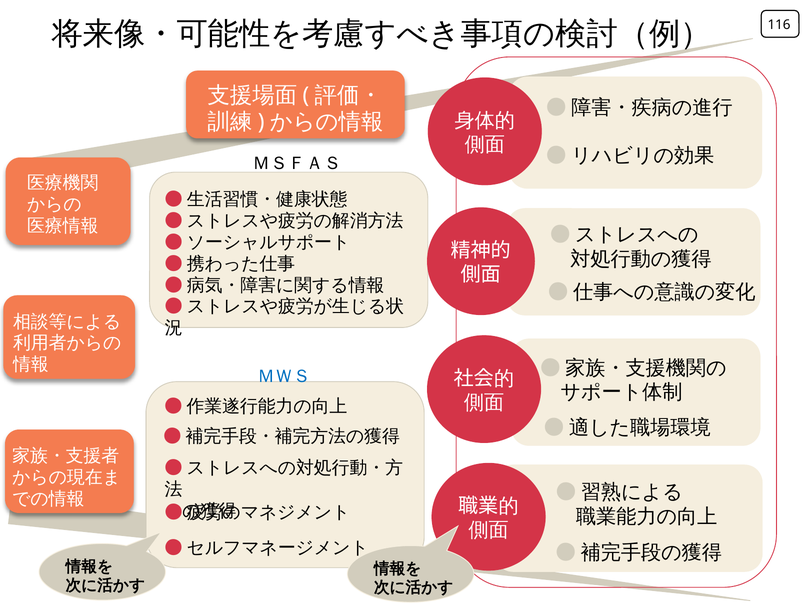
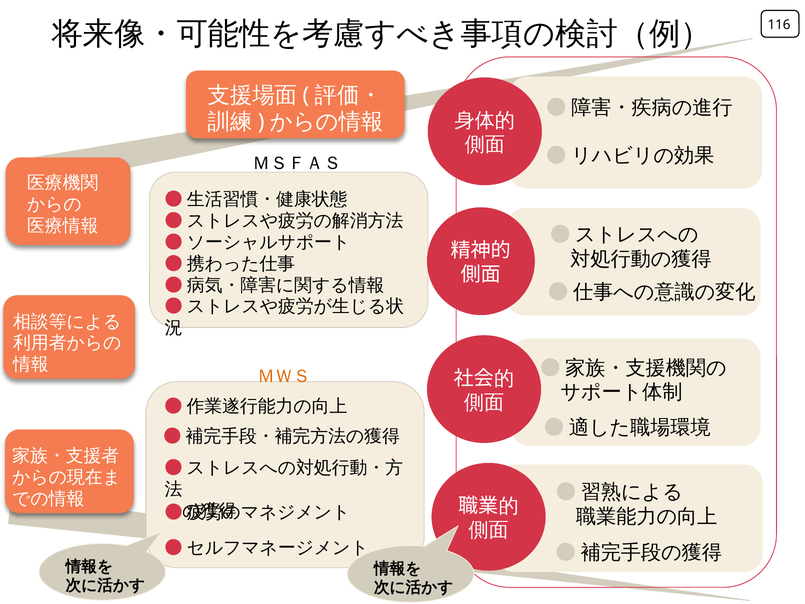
ＭＷＳ colour: blue -> orange
